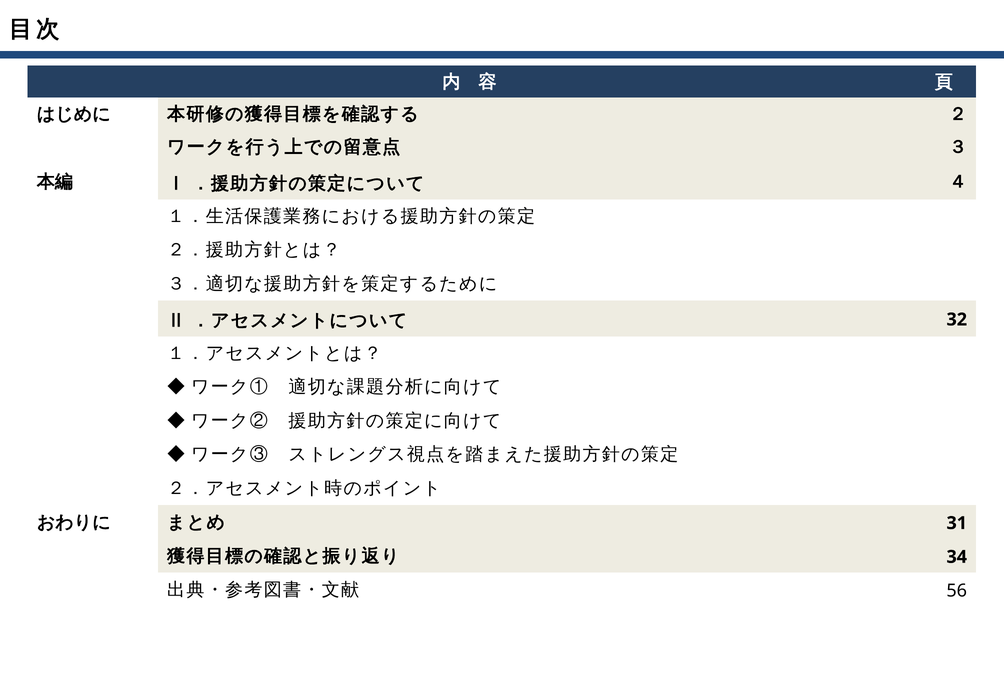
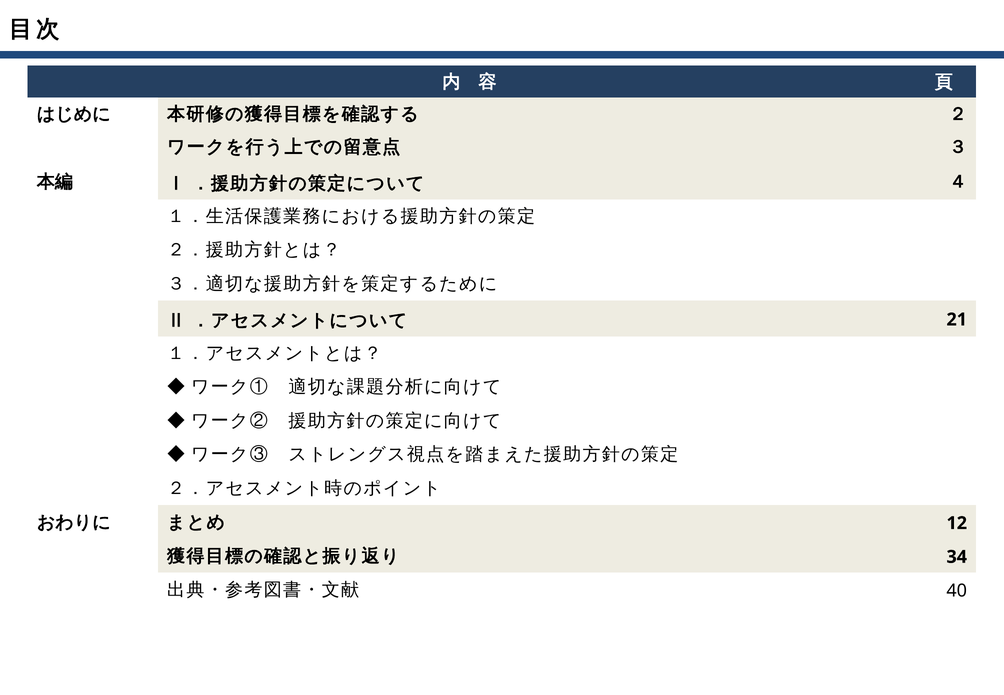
32: 32 -> 21
31: 31 -> 12
56: 56 -> 40
